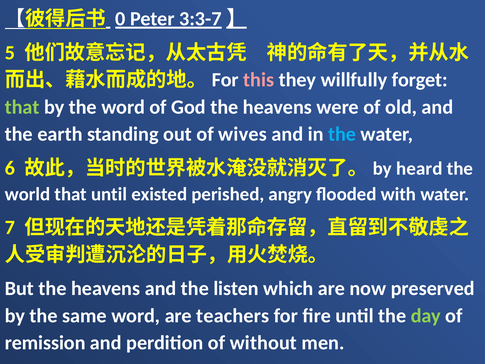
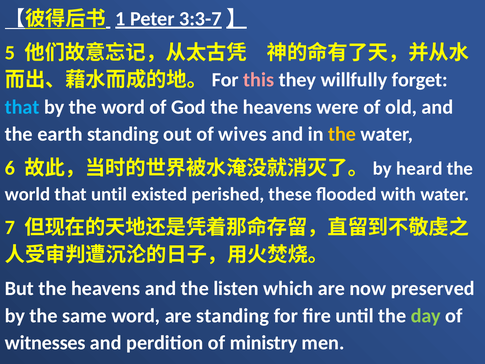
0: 0 -> 1
that at (22, 107) colour: light green -> light blue
the at (342, 134) colour: light blue -> yellow
angry: angry -> these
are teachers: teachers -> standing
remission: remission -> witnesses
without: without -> ministry
